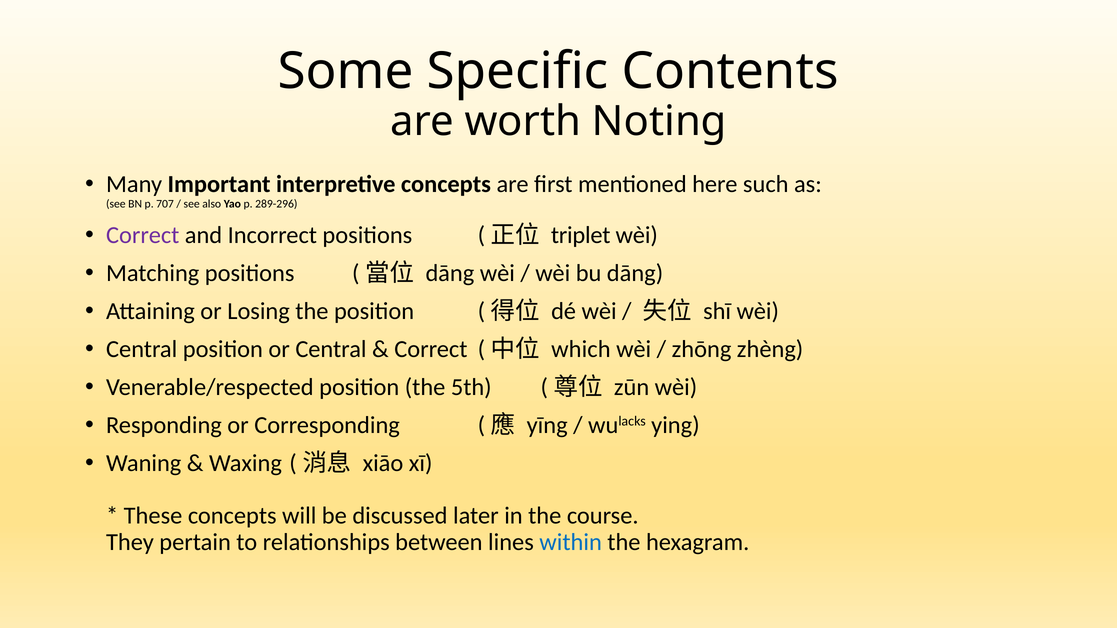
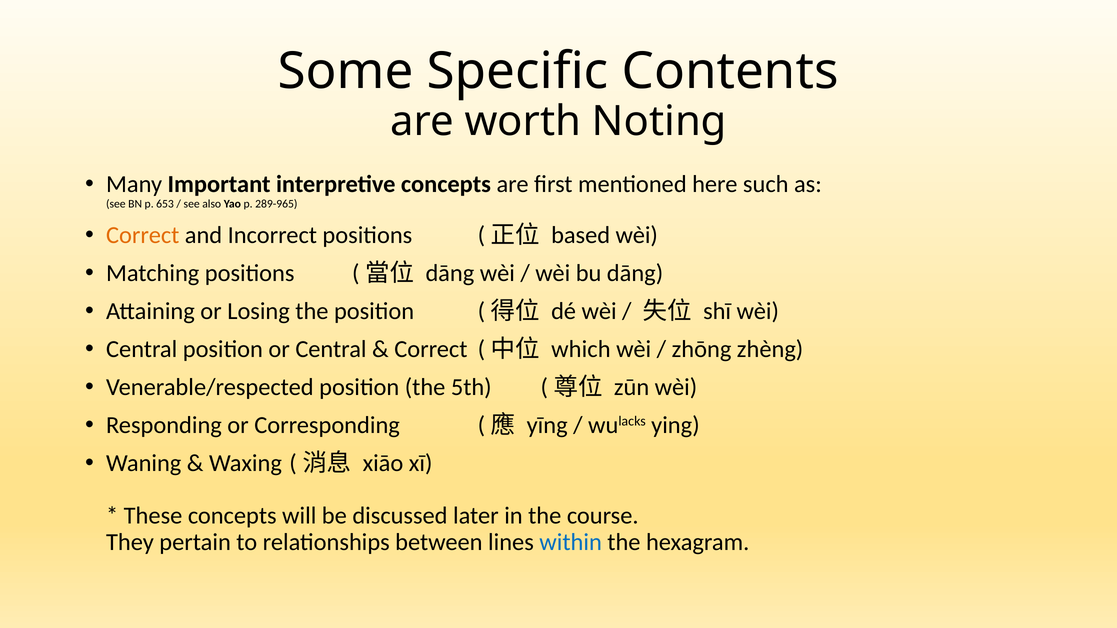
707: 707 -> 653
289-296: 289-296 -> 289-965
Correct at (143, 235) colour: purple -> orange
triplet: triplet -> based
